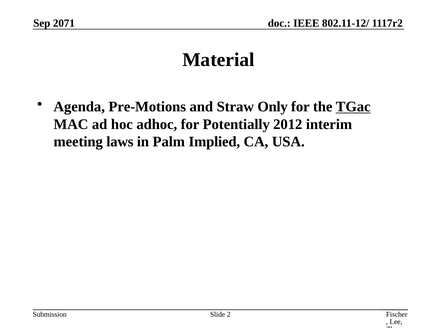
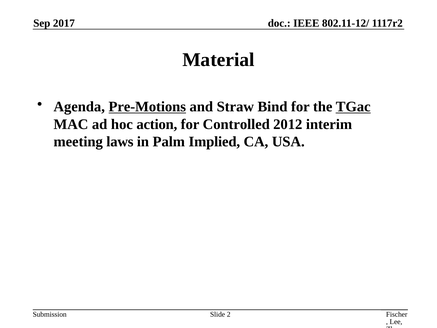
2071: 2071 -> 2017
Pre-Motions underline: none -> present
Only: Only -> Bind
adhoc: adhoc -> action
Potentially: Potentially -> Controlled
